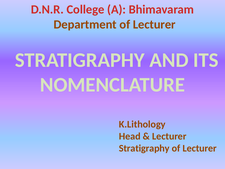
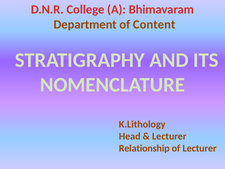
Department of Lecturer: Lecturer -> Content
Stratigraphy at (144, 148): Stratigraphy -> Relationship
